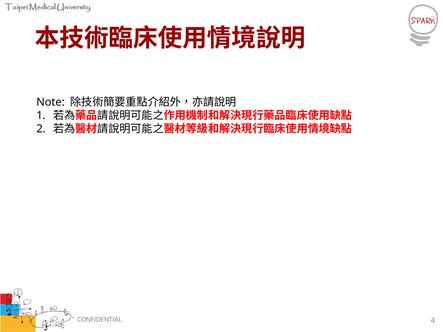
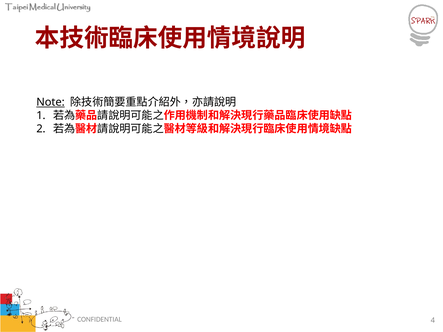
Note underline: none -> present
